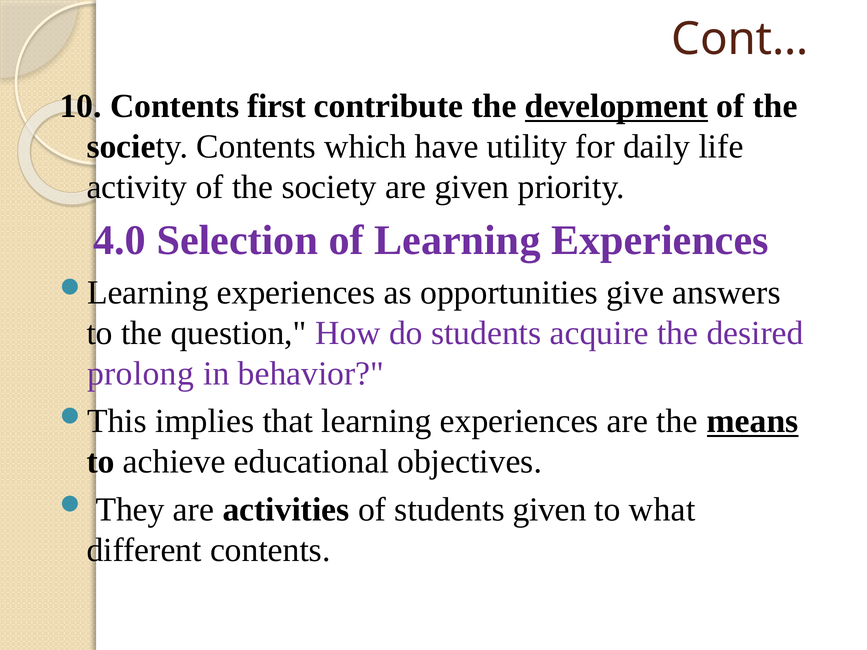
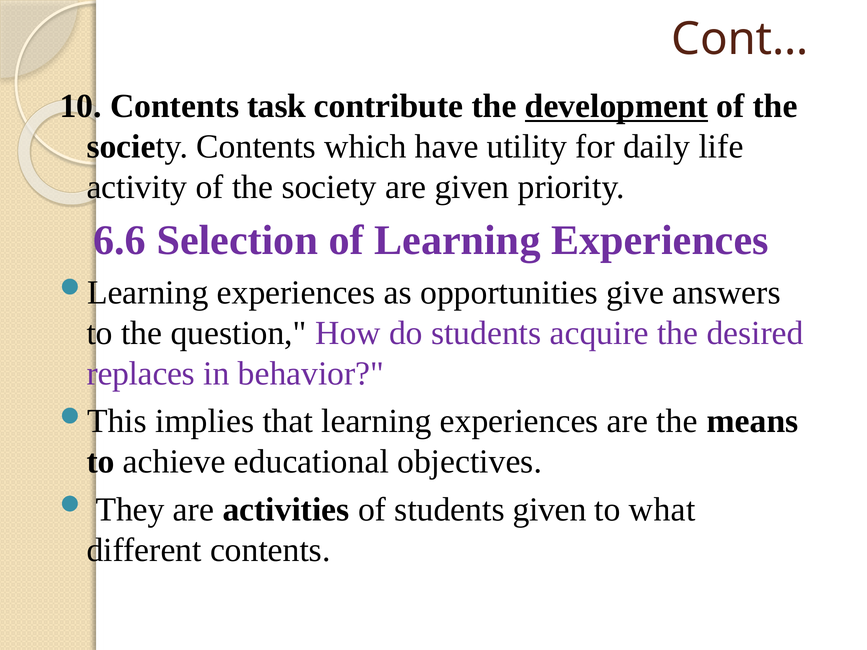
first: first -> task
4.0: 4.0 -> 6.6
prolong: prolong -> replaces
means underline: present -> none
